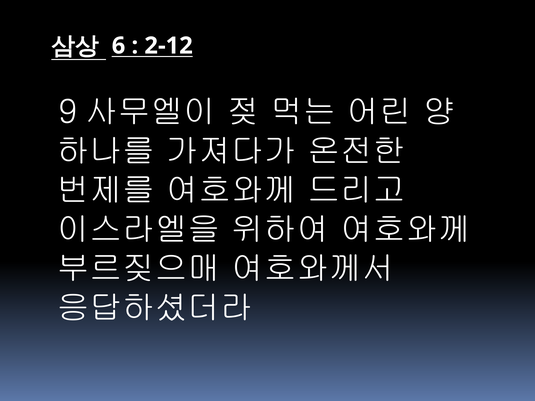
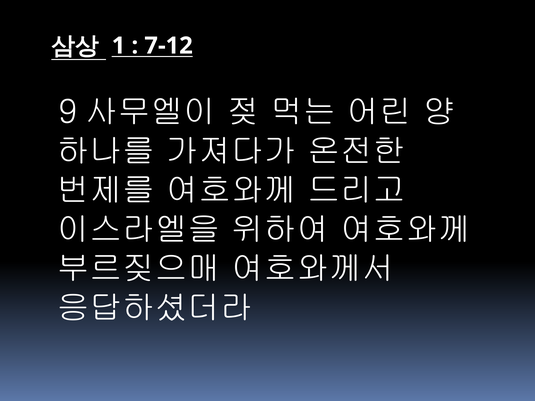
6: 6 -> 1
2-12: 2-12 -> 7-12
